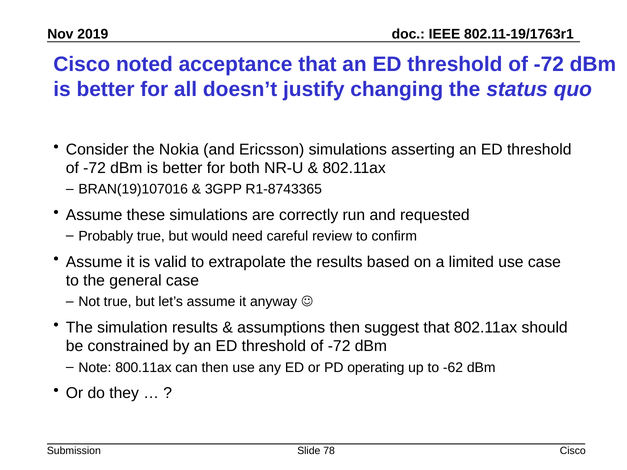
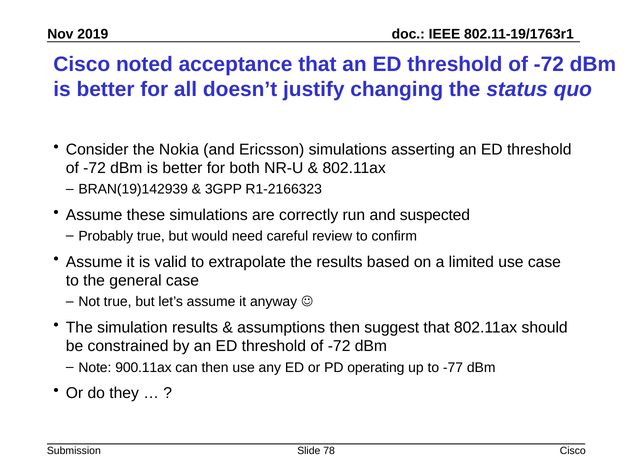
BRAN(19)107016: BRAN(19)107016 -> BRAN(19)142939
R1-8743365: R1-8743365 -> R1-2166323
requested: requested -> suspected
800.11ax: 800.11ax -> 900.11ax
-62: -62 -> -77
